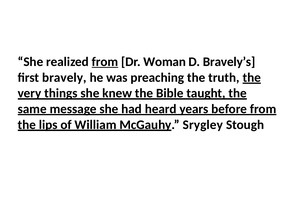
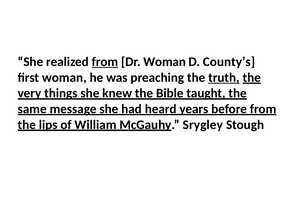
Bravely’s: Bravely’s -> County’s
first bravely: bravely -> woman
truth underline: none -> present
